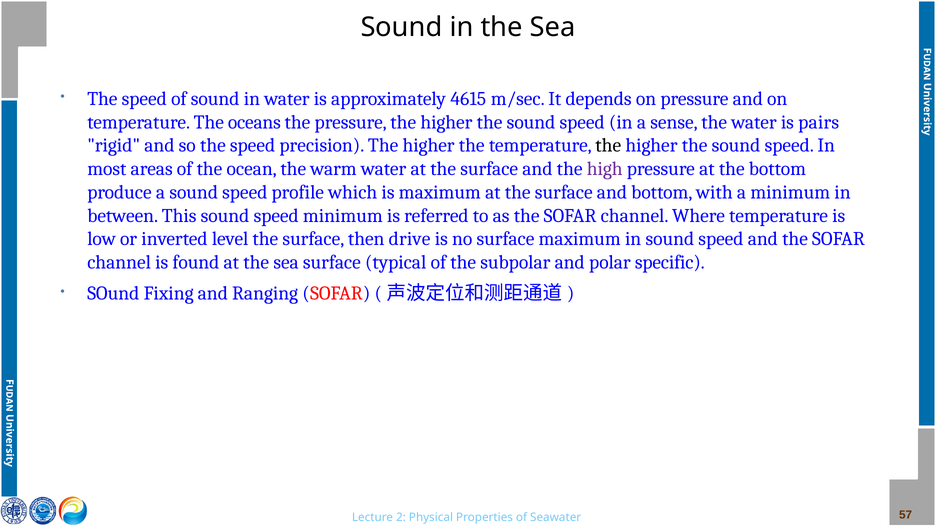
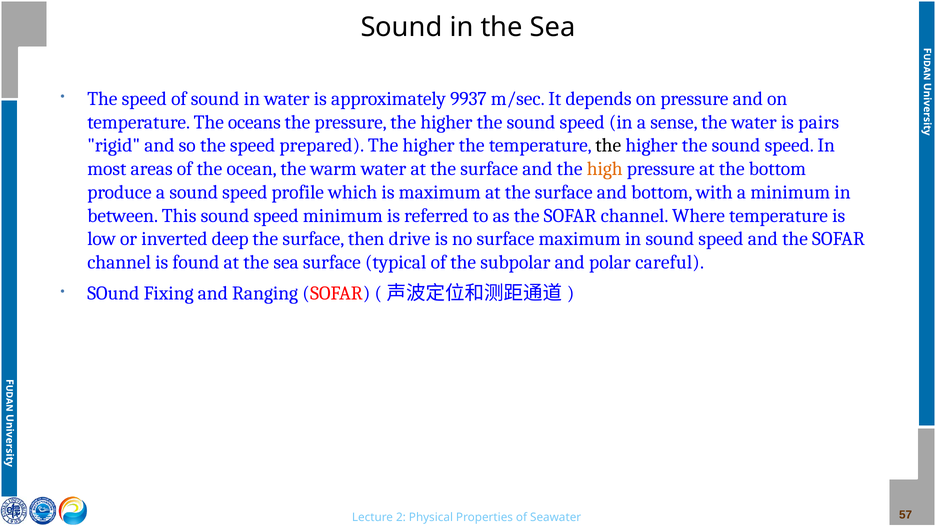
4615: 4615 -> 9937
precision: precision -> prepared
high colour: purple -> orange
level: level -> deep
specific: specific -> careful
